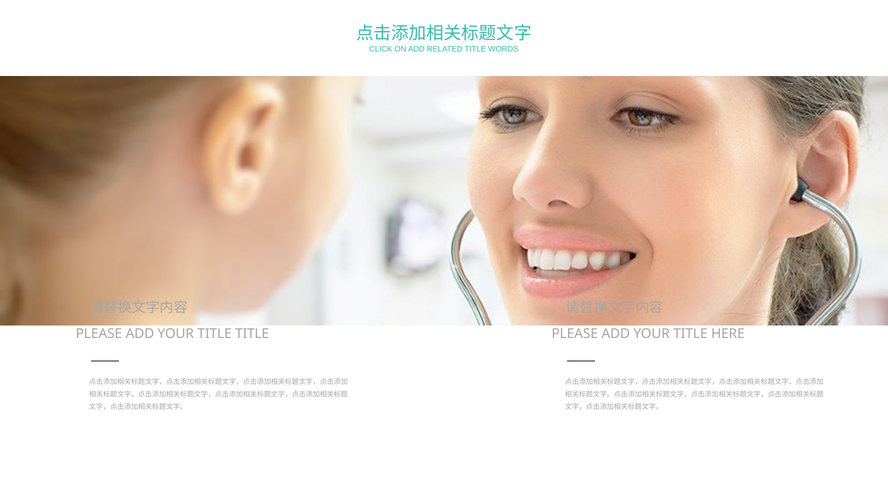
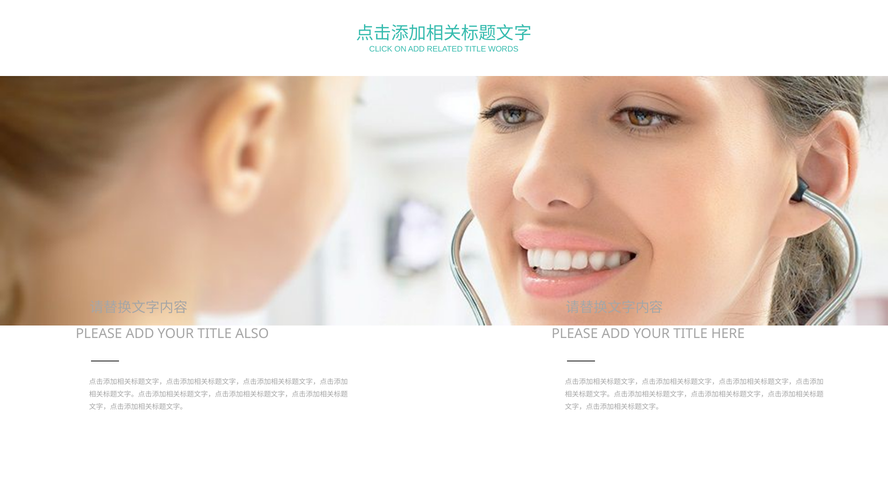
TITLE TITLE: TITLE -> ALSO
